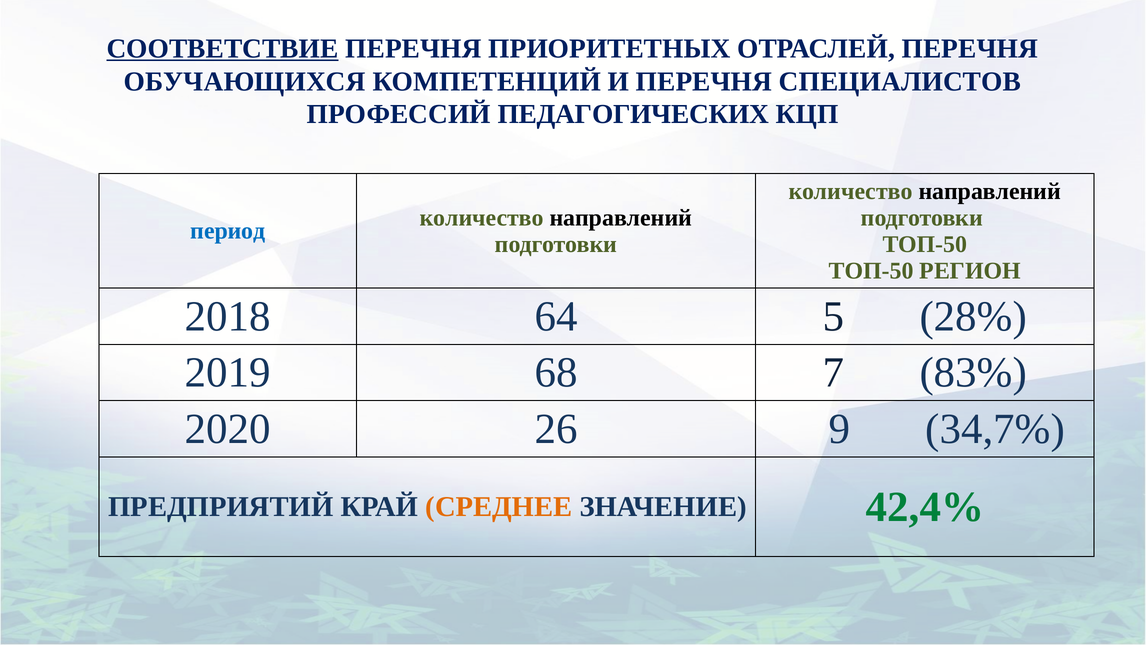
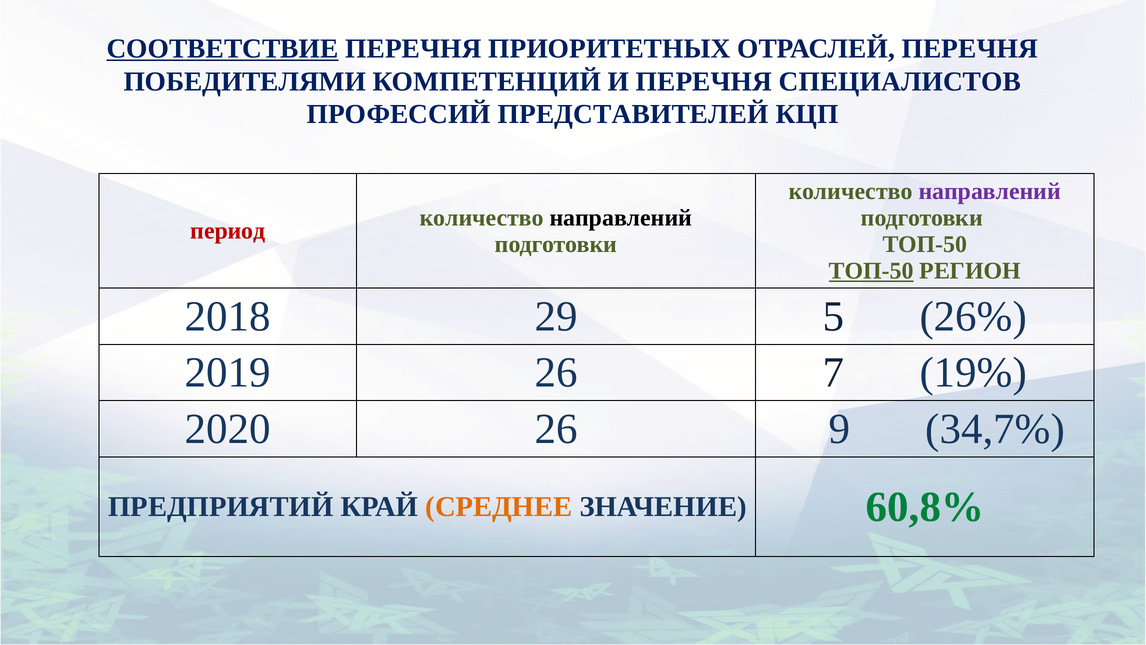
ОБУЧАЮЩИХСЯ: ОБУЧАЮЩИХСЯ -> ПОБЕДИТЕЛЯМИ
ПЕДАГОГИЧЕСКИХ: ПЕДАГОГИЧЕСКИХ -> ПРЕДСТАВИТЕЛЕЙ
направлений at (990, 191) colour: black -> purple
период colour: blue -> red
ТОП-50 at (871, 271) underline: none -> present
64: 64 -> 29
28%: 28% -> 26%
2019 68: 68 -> 26
83%: 83% -> 19%
42,4%: 42,4% -> 60,8%
